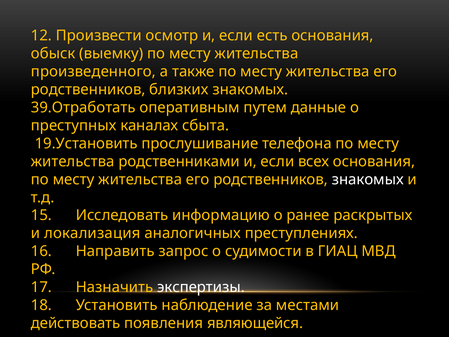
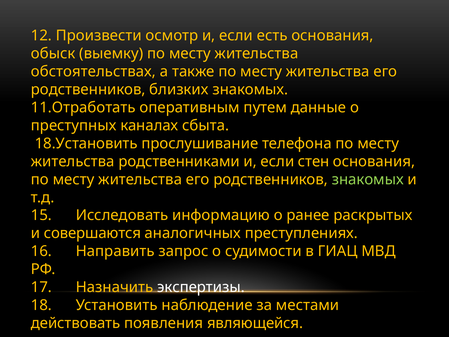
произведенного: произведенного -> обстоятельствах
39.Отработать: 39.Отработать -> 11.Отработать
19.Установить: 19.Установить -> 18.Установить
всех: всех -> стен
знакомых at (368, 179) colour: white -> light green
локализация: локализация -> совершаются
